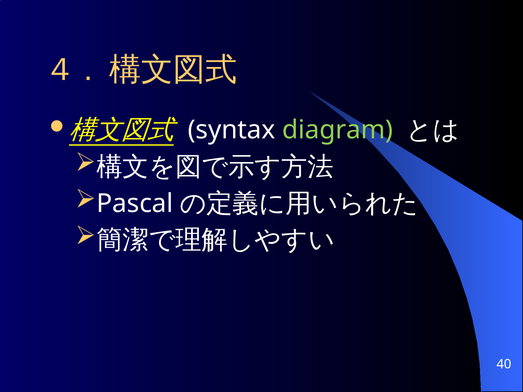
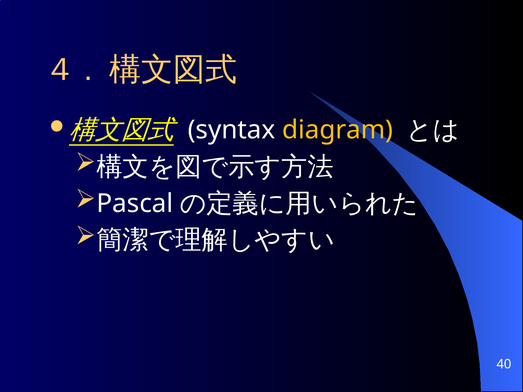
diagram colour: light green -> yellow
